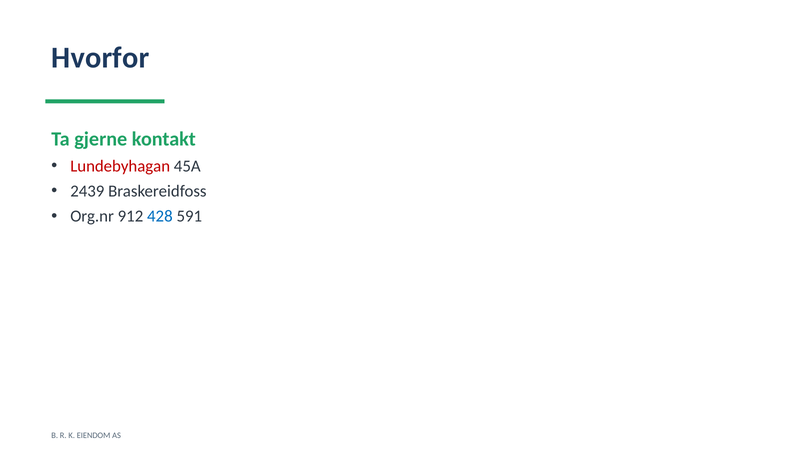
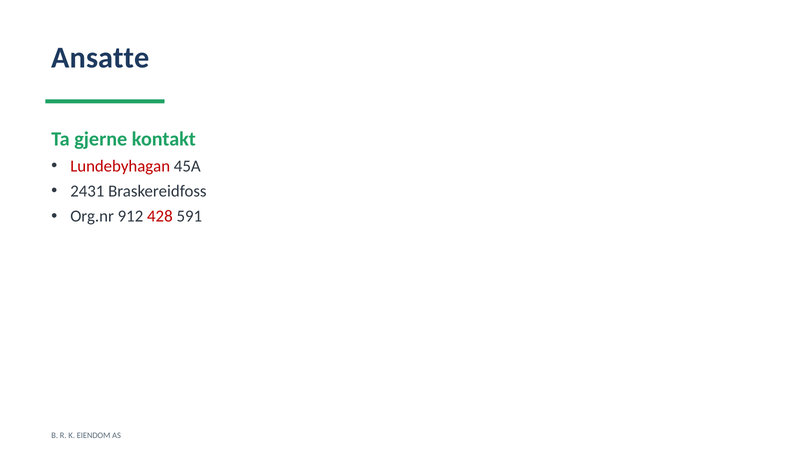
Hvorfor: Hvorfor -> Ansatte
2439: 2439 -> 2431
428 colour: blue -> red
